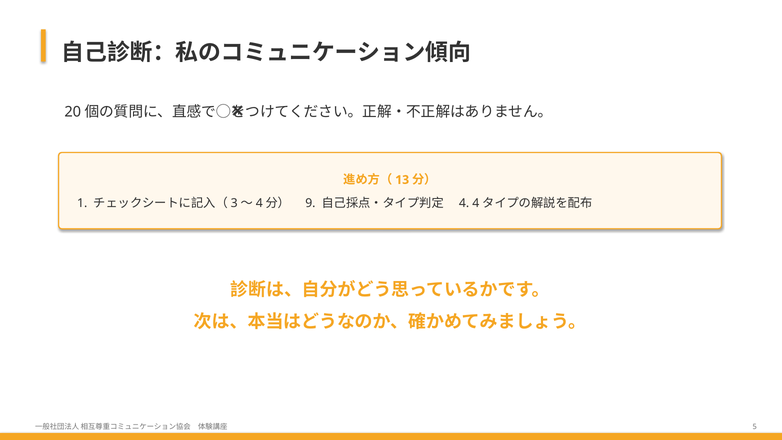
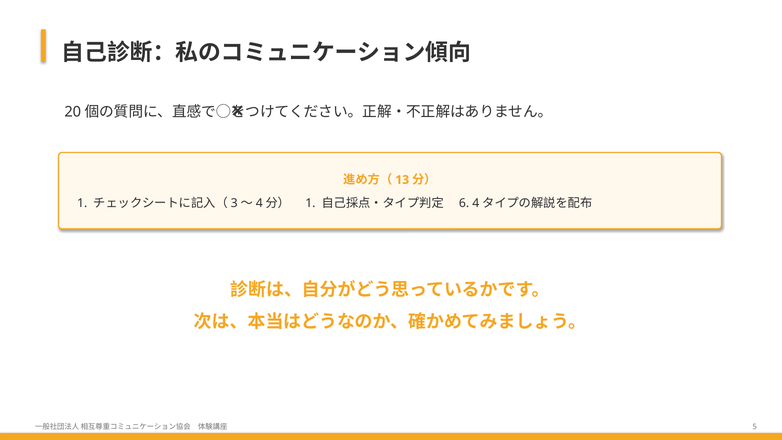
9 at (310, 203): 9 -> 1
4: 4 -> 6
